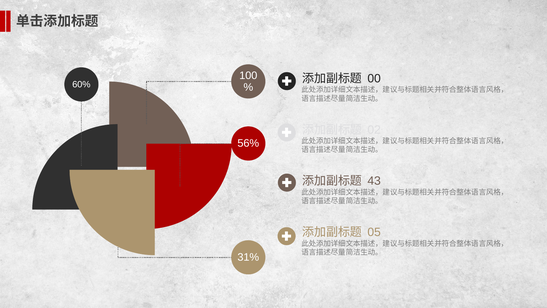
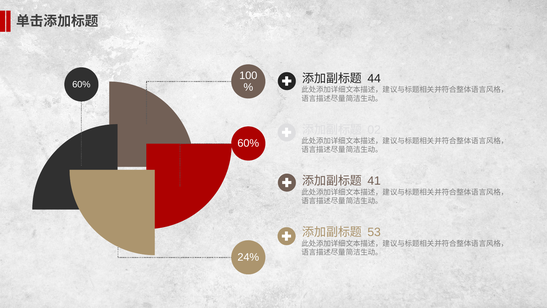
00: 00 -> 44
56% at (248, 143): 56% -> 60%
43: 43 -> 41
05: 05 -> 53
31%: 31% -> 24%
